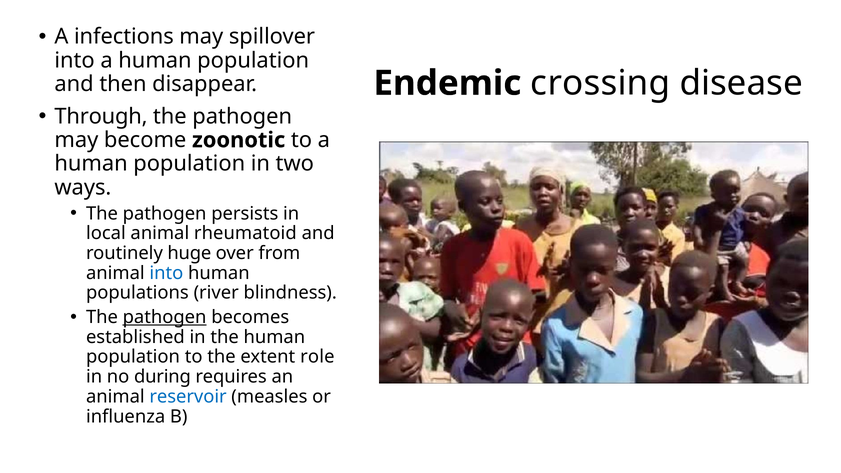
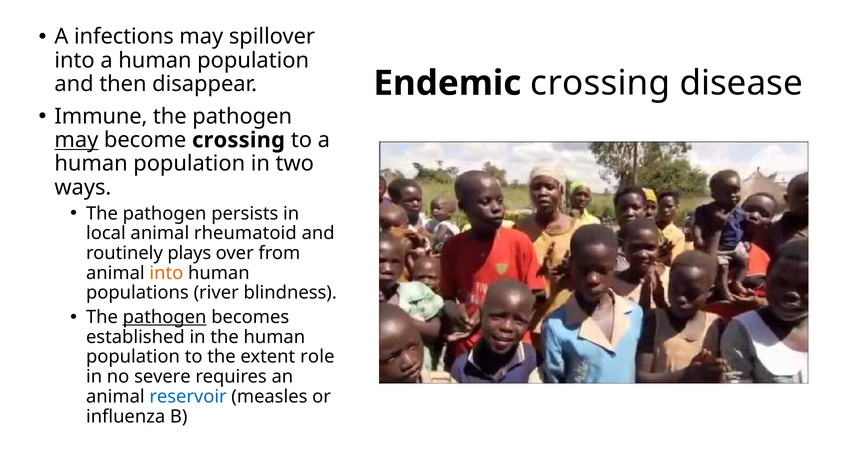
Through: Through -> Immune
may at (76, 140) underline: none -> present
become zoonotic: zoonotic -> crossing
huge: huge -> plays
into at (166, 273) colour: blue -> orange
during: during -> severe
